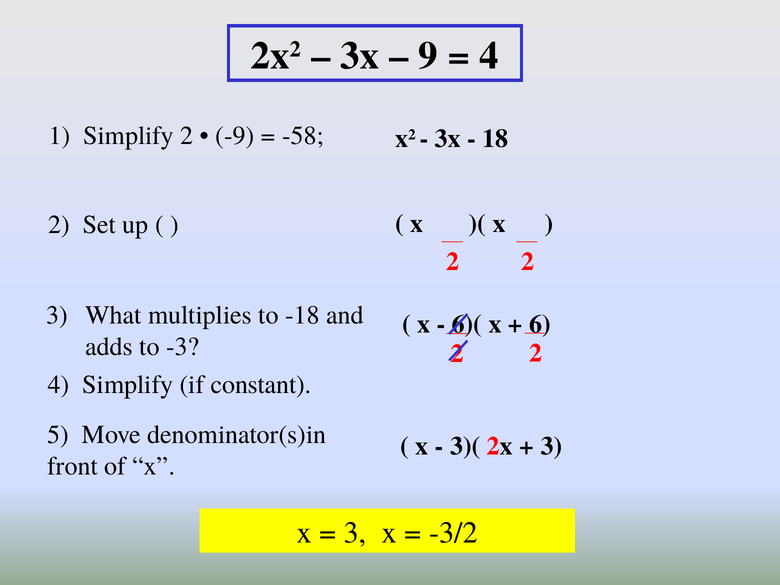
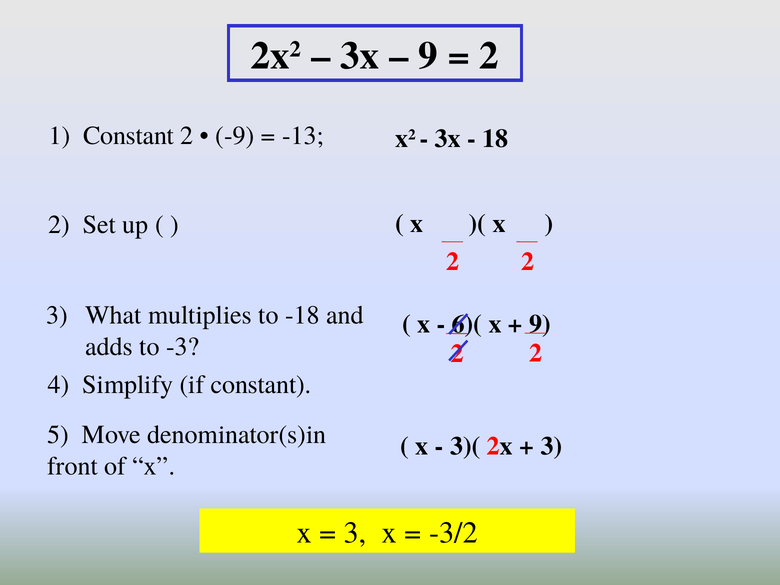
4 at (489, 56): 4 -> 2
1 Simplify: Simplify -> Constant
-58: -58 -> -13
6 at (540, 324): 6 -> 9
